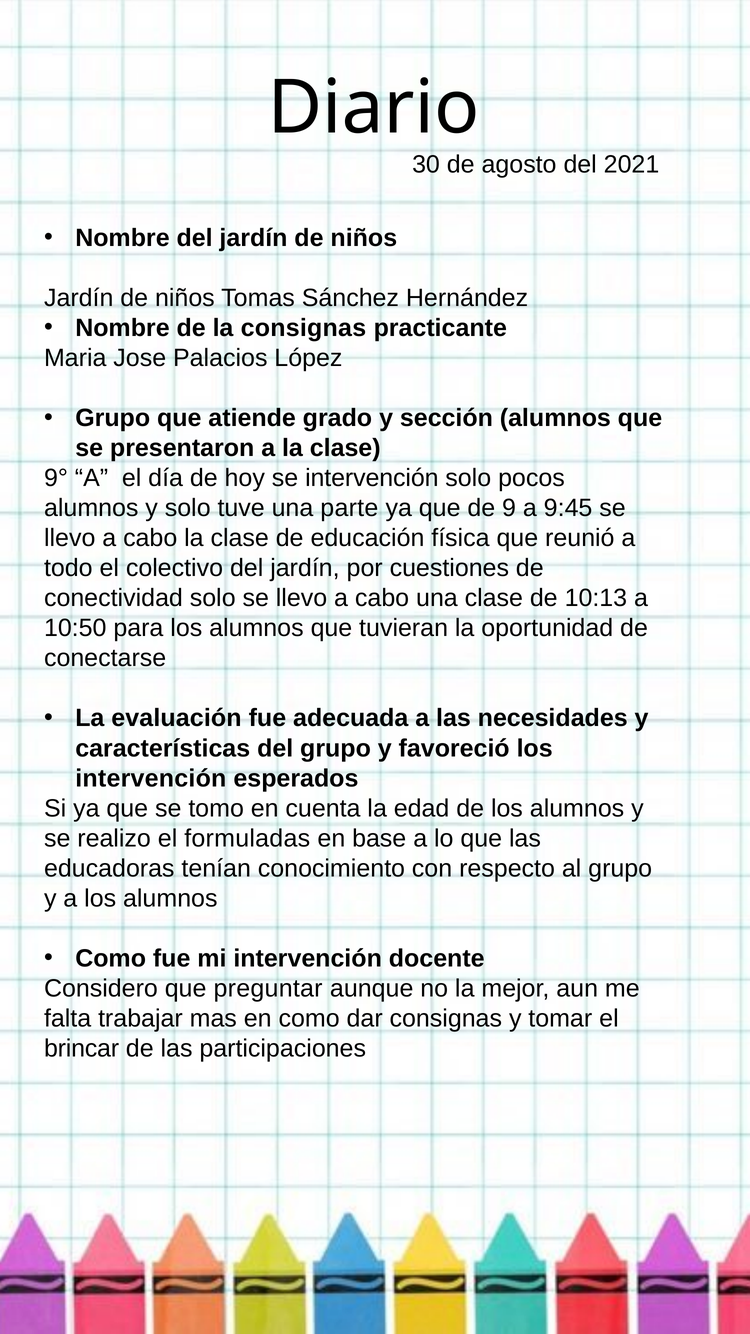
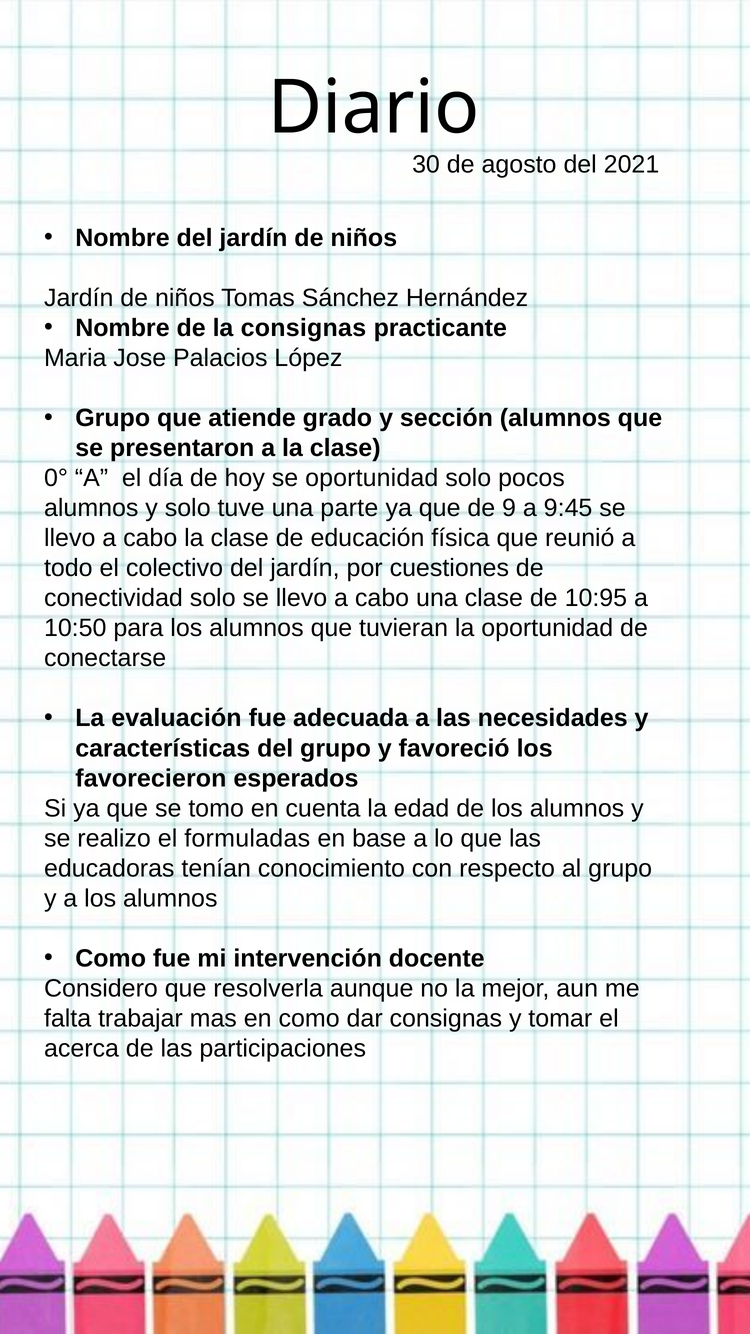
9°: 9° -> 0°
se intervención: intervención -> oportunidad
10:13: 10:13 -> 10:95
intervención at (151, 778): intervención -> favorecieron
preguntar: preguntar -> resolverla
brincar: brincar -> acerca
